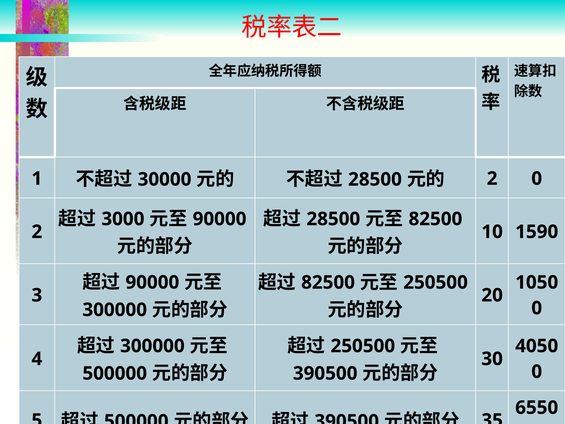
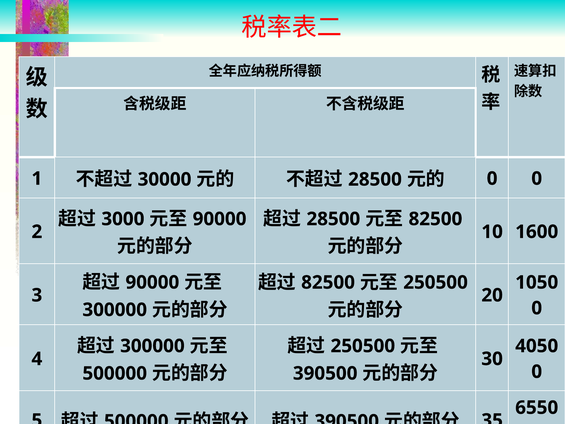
2 at (492, 178): 2 -> 0
1590: 1590 -> 1600
